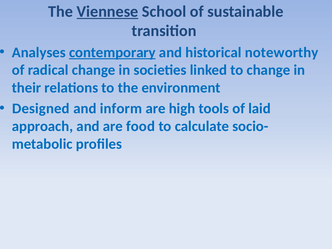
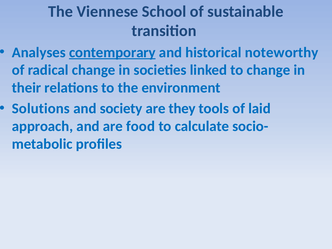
Viennese underline: present -> none
Designed: Designed -> Solutions
inform: inform -> society
high: high -> they
